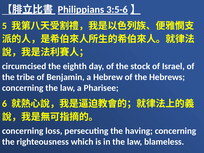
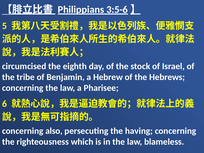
loss: loss -> also
